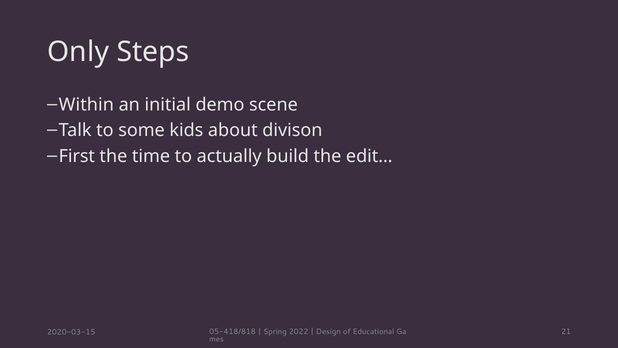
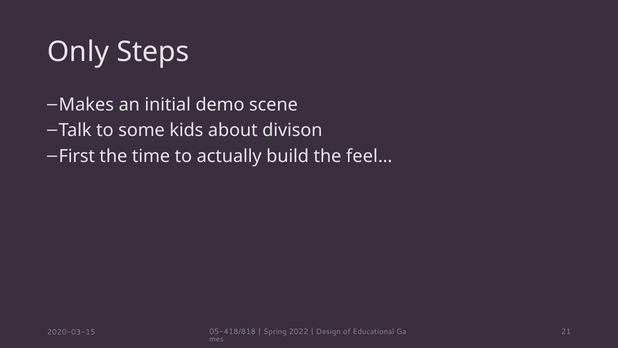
Within: Within -> Makes
edit…: edit… -> feel…
